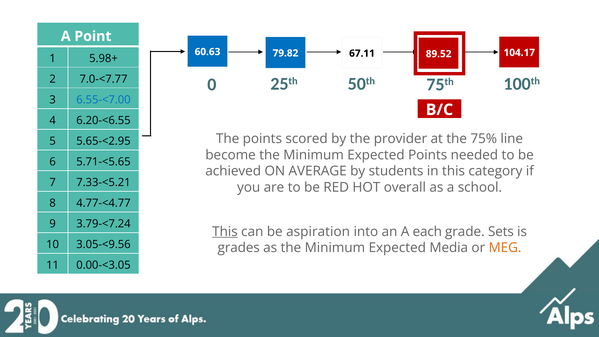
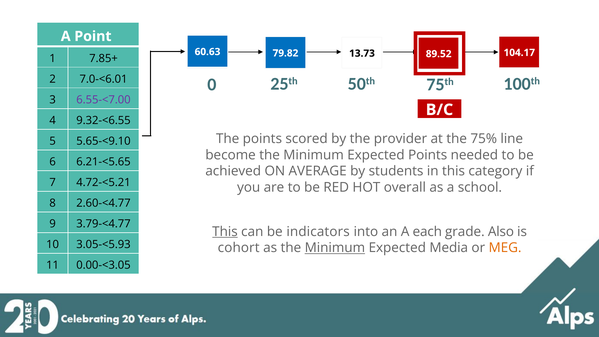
67.11: 67.11 -> 13.73
5.98+: 5.98+ -> 7.85+
7.0-<7.77: 7.0-<7.77 -> 7.0-<6.01
6.55-<7.00 colour: blue -> purple
6.20-<6.55: 6.20-<6.55 -> 9.32-<6.55
5.65-<2.95: 5.65-<2.95 -> 5.65-<9.10
5.71-<5.65: 5.71-<5.65 -> 6.21-<5.65
7.33-<5.21: 7.33-<5.21 -> 4.72-<5.21
4.77-<4.77: 4.77-<4.77 -> 2.60-<4.77
3.79-<7.24: 3.79-<7.24 -> 3.79-<4.77
aspiration: aspiration -> indicators
Sets: Sets -> Also
3.05-<9.56: 3.05-<9.56 -> 3.05-<5.93
grades: grades -> cohort
Minimum at (335, 248) underline: none -> present
